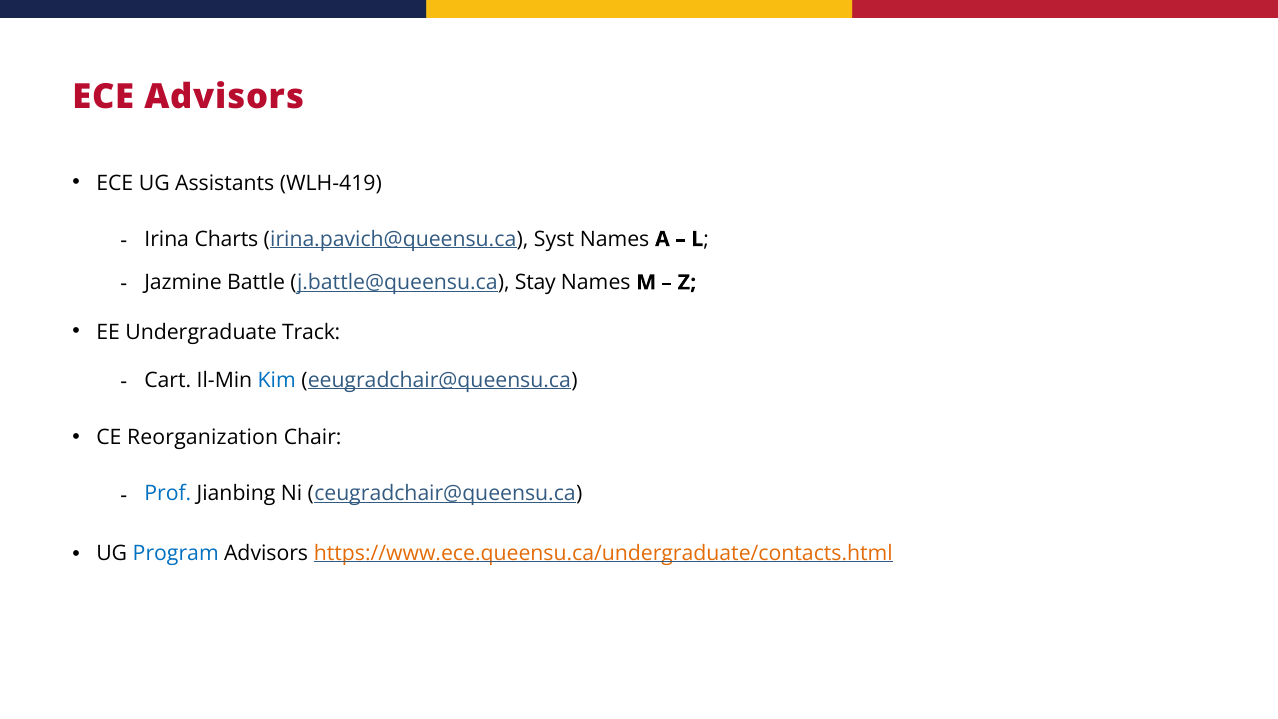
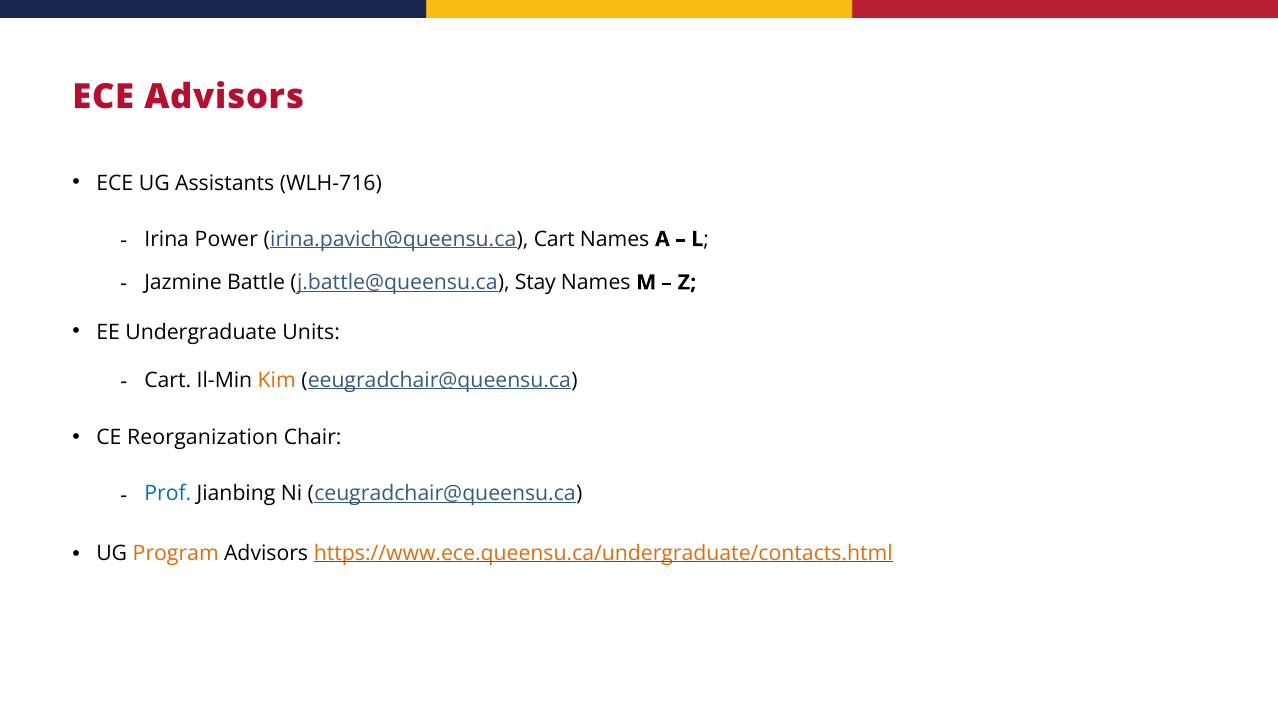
WLH-419: WLH-419 -> WLH-716
Charts: Charts -> Power
irina.pavich@queensu.ca Syst: Syst -> Cart
Track: Track -> Units
Kim colour: blue -> orange
Program colour: blue -> orange
